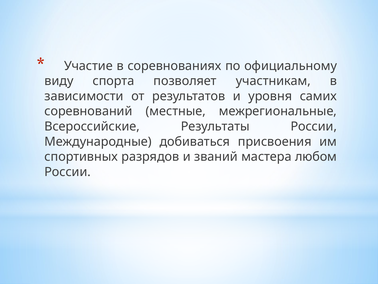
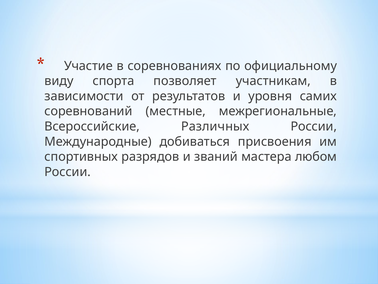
Результаты: Результаты -> Различных
